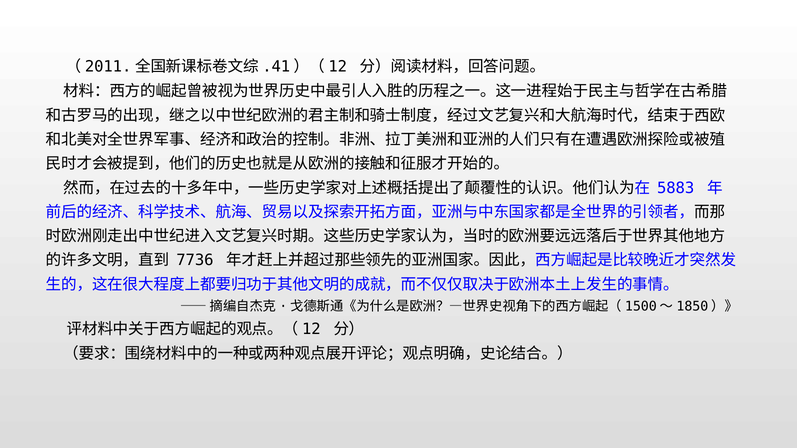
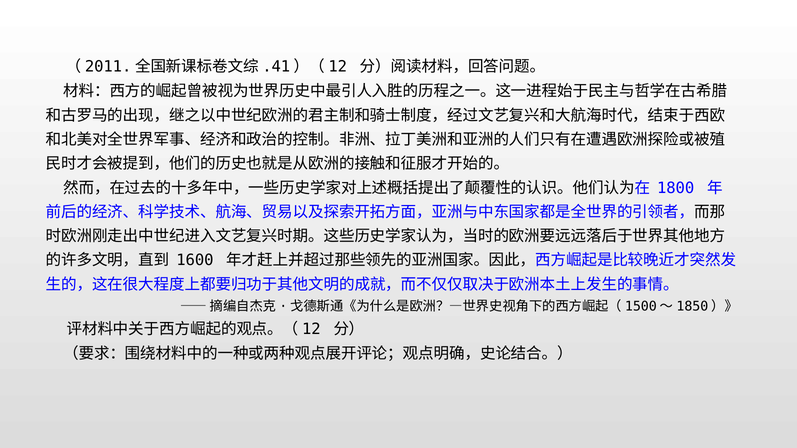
5883: 5883 -> 1800
7736: 7736 -> 1600
